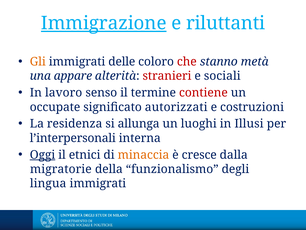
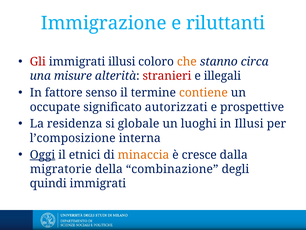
Immigrazione underline: present -> none
Gli colour: orange -> red
immigrati delle: delle -> illusi
che colour: red -> orange
metà: metà -> circa
appare: appare -> misure
sociali: sociali -> illegali
lavoro: lavoro -> fattore
contiene colour: red -> orange
costruzioni: costruzioni -> prospettive
allunga: allunga -> globale
l’interpersonali: l’interpersonali -> l’composizione
funzionalismo: funzionalismo -> combinazione
lingua: lingua -> quindi
